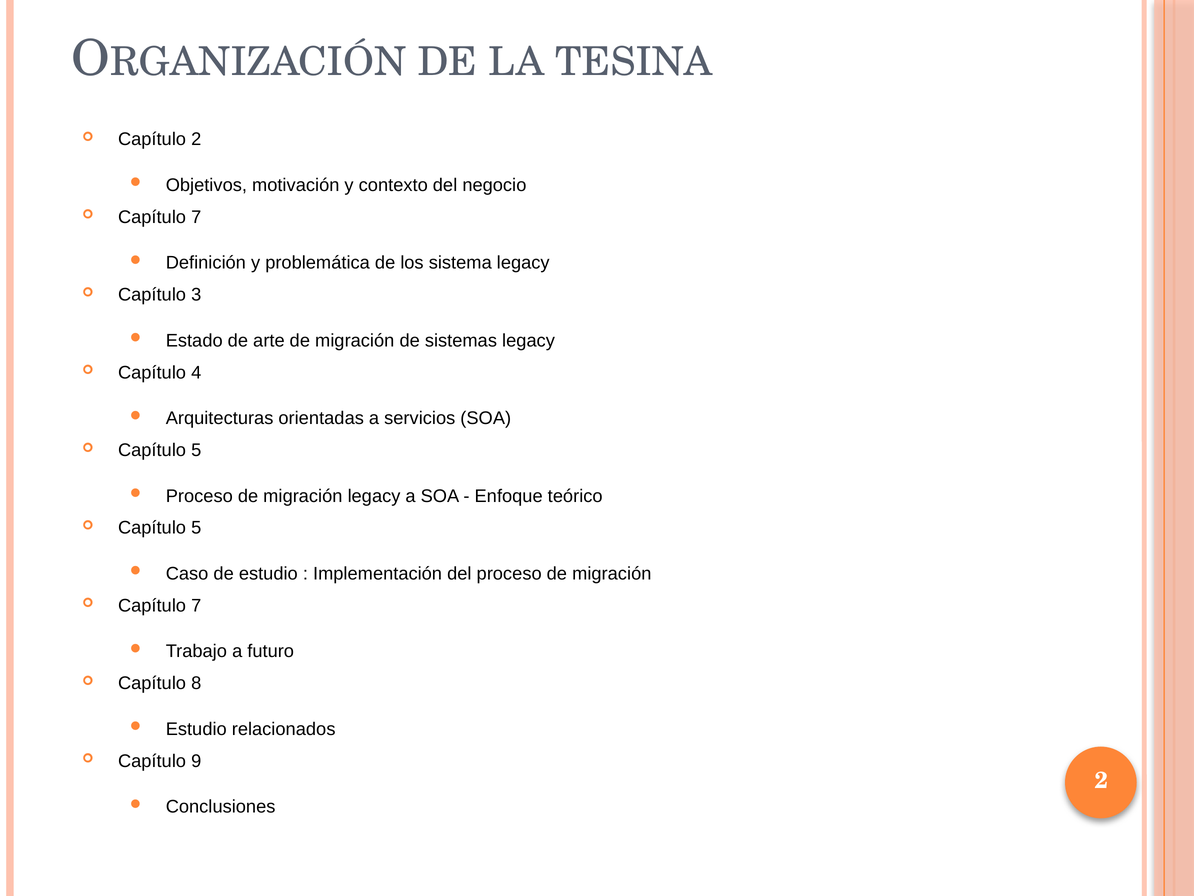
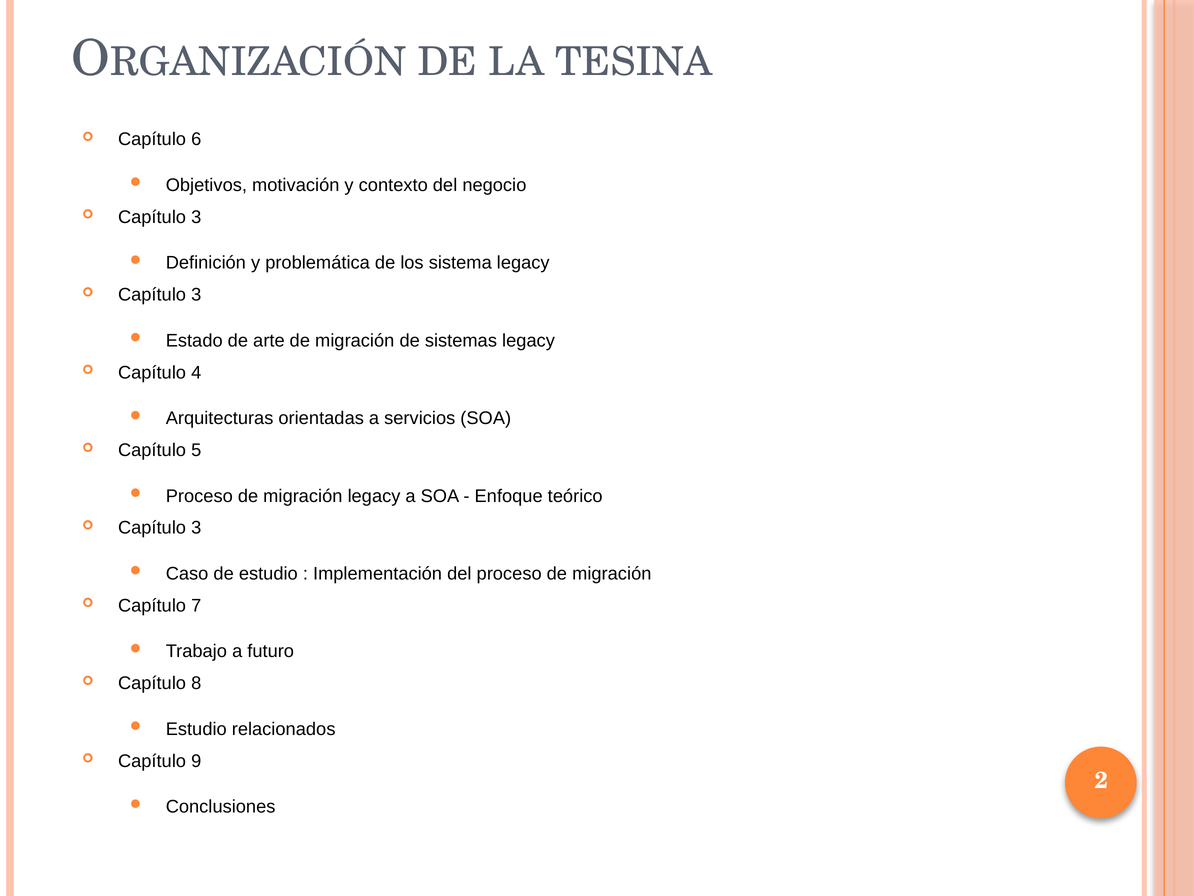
Capítulo 2: 2 -> 6
7 at (196, 217): 7 -> 3
5 at (196, 528): 5 -> 3
